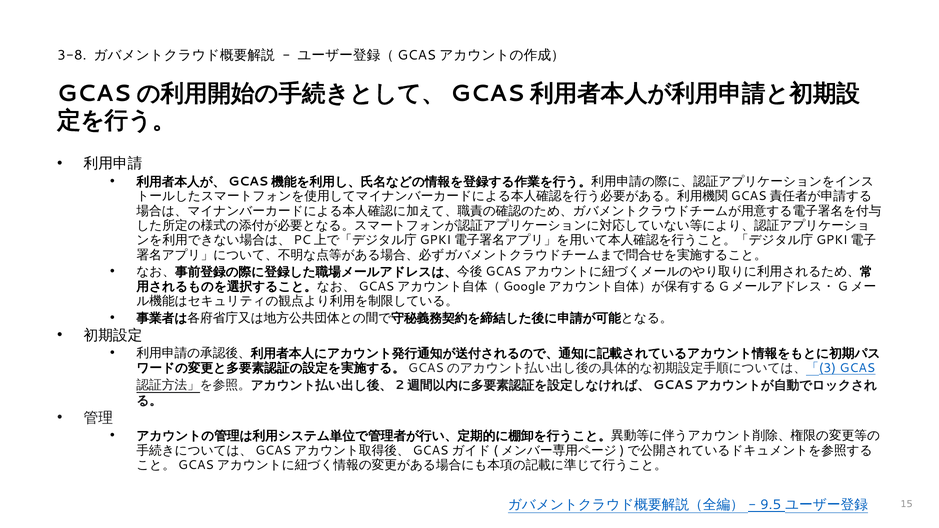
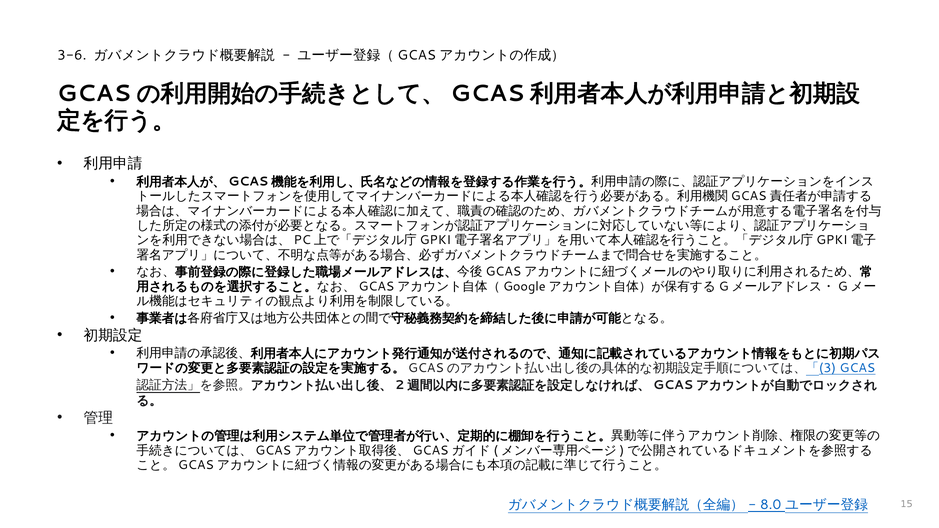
3-8: 3-8 -> 3-6
9.5: 9.5 -> 8.0
